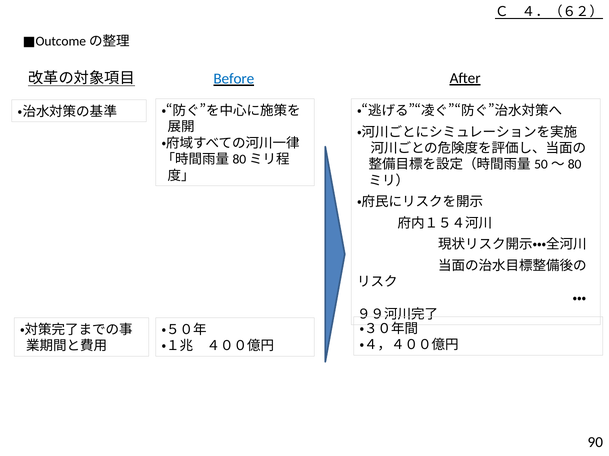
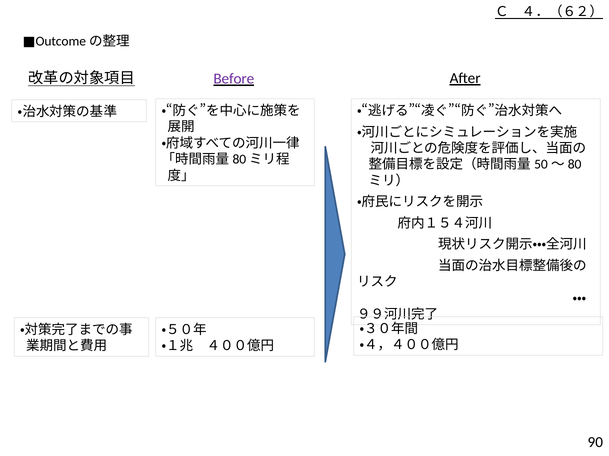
Before colour: blue -> purple
